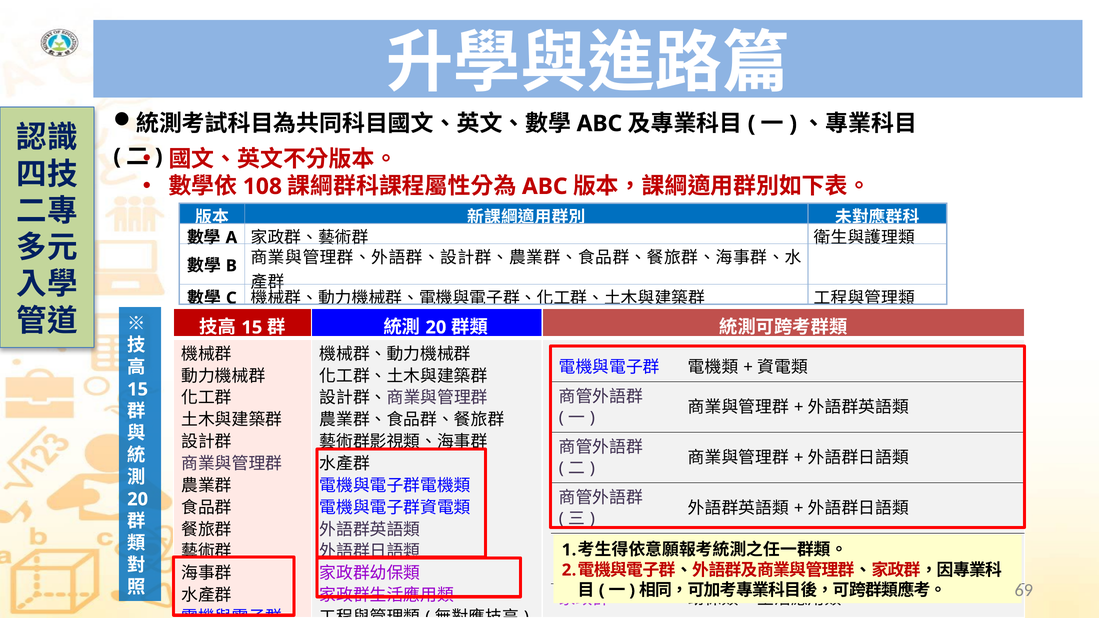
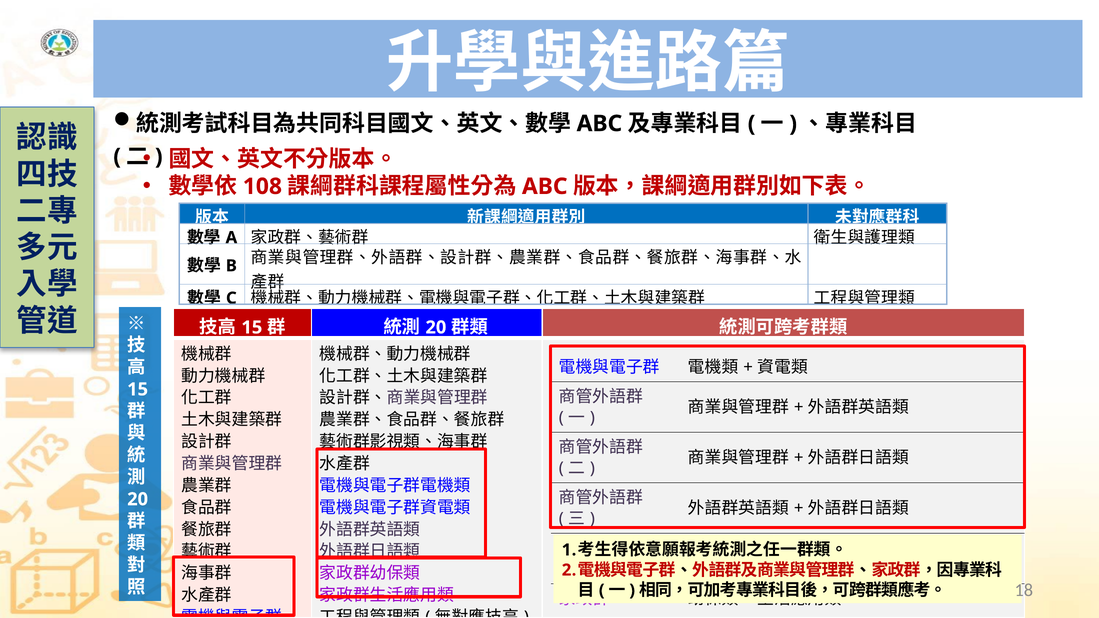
69: 69 -> 18
